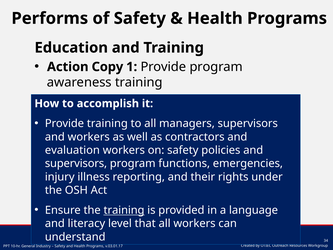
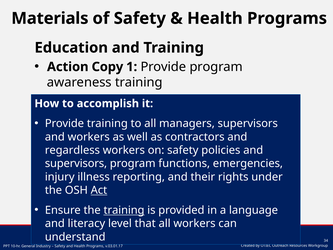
Performs: Performs -> Materials
evaluation: evaluation -> regardless
Act underline: none -> present
